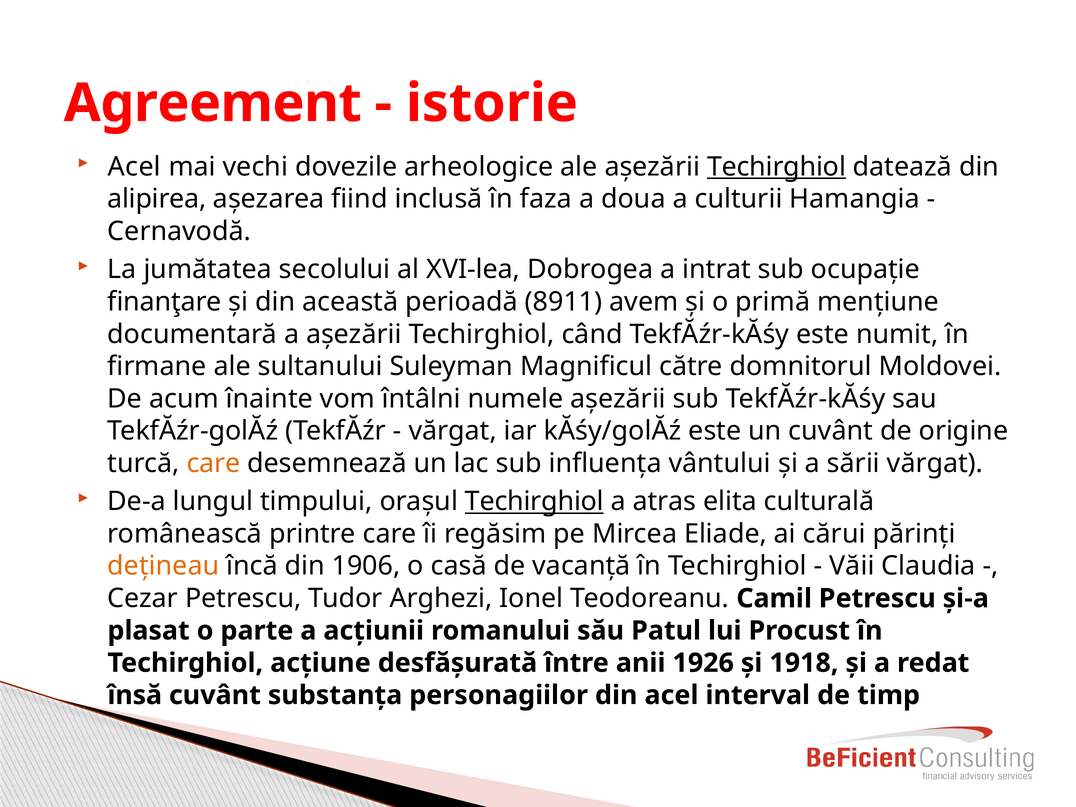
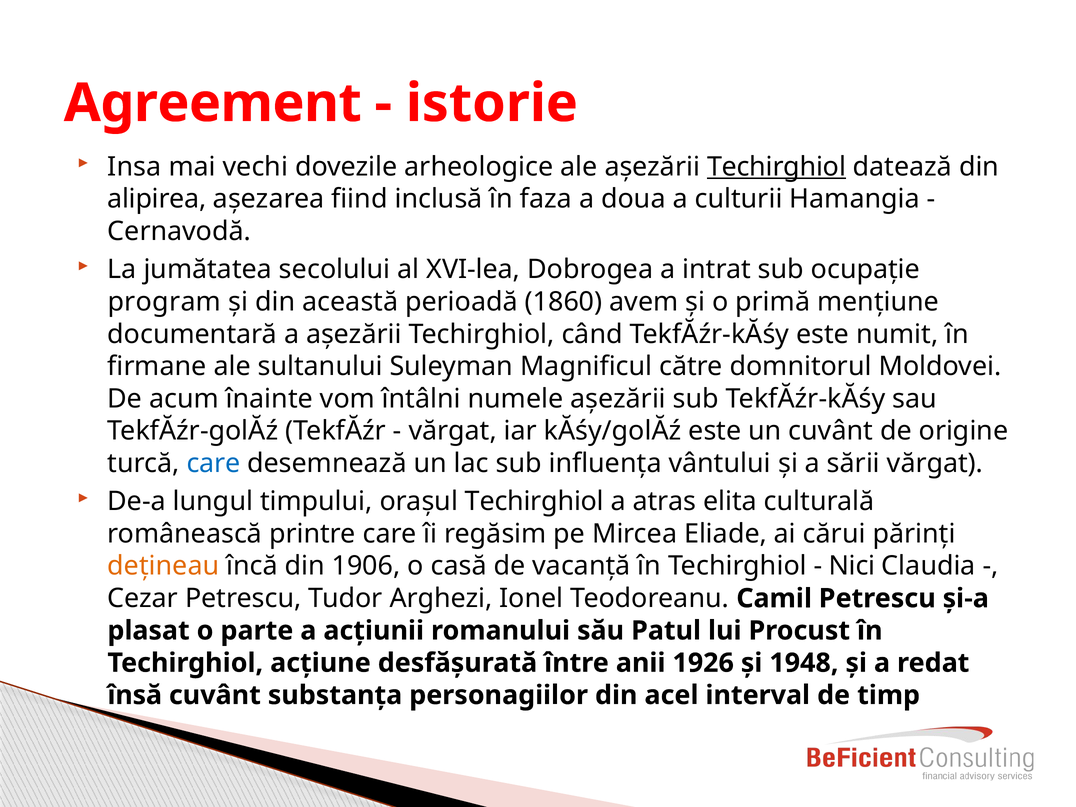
Acel at (134, 167): Acel -> Insa
finanţare: finanţare -> program
8911: 8911 -> 1860
care at (213, 463) colour: orange -> blue
Techirghiol at (534, 502) underline: present -> none
Văii: Văii -> Nici
1918: 1918 -> 1948
